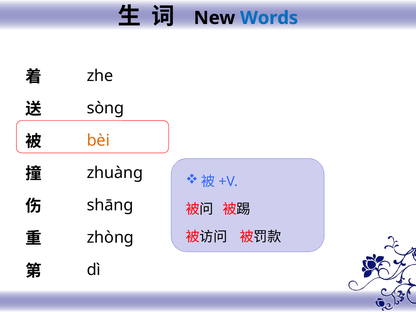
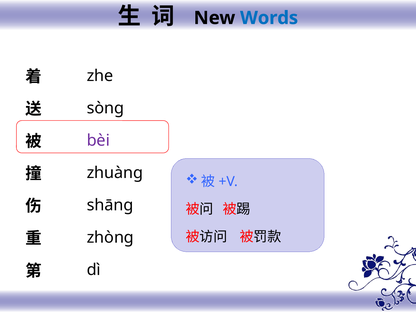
bèi colour: orange -> purple
